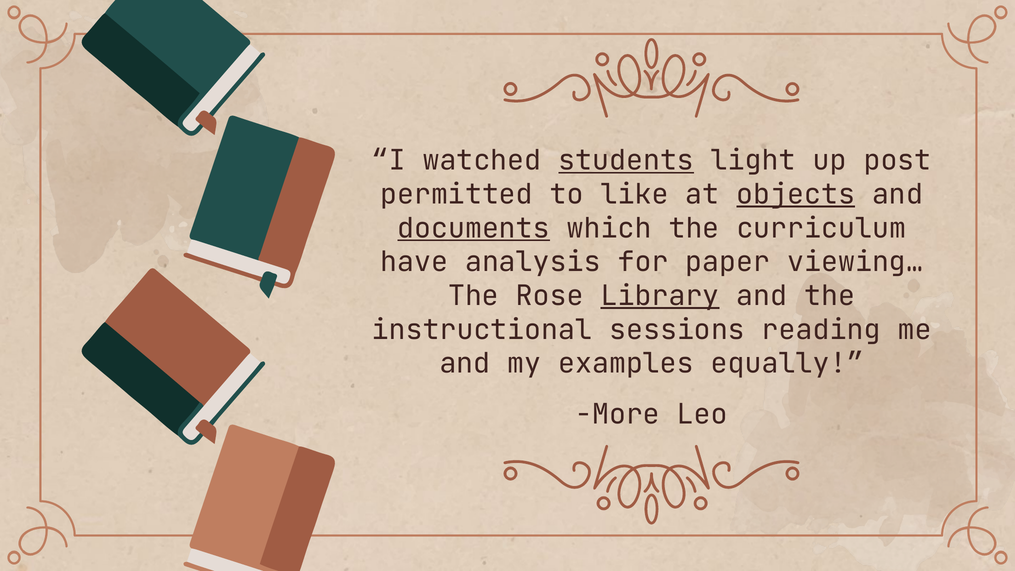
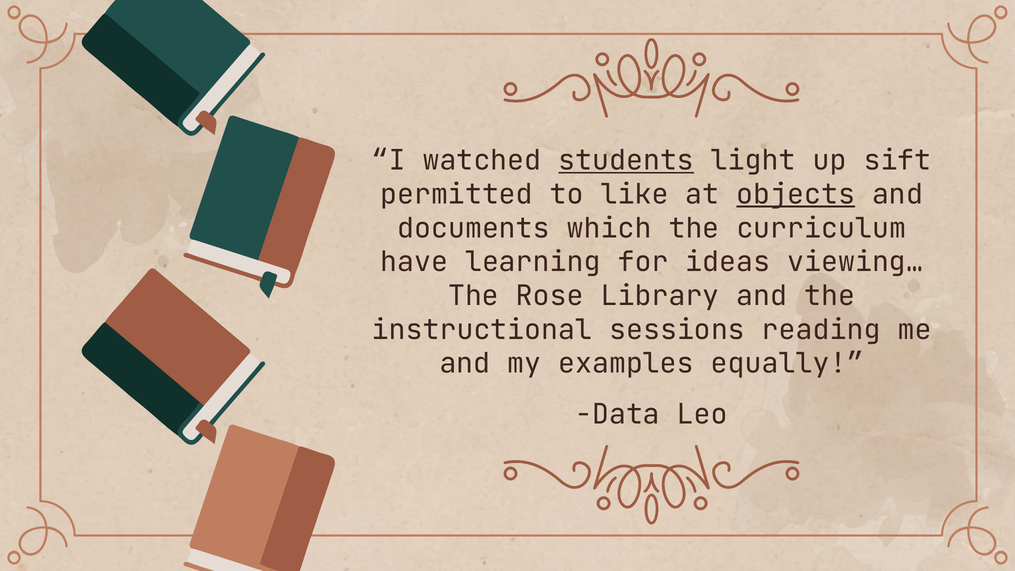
post: post -> sift
documents underline: present -> none
analysis: analysis -> learning
paper: paper -> ideas
Library underline: present -> none
More: More -> Data
